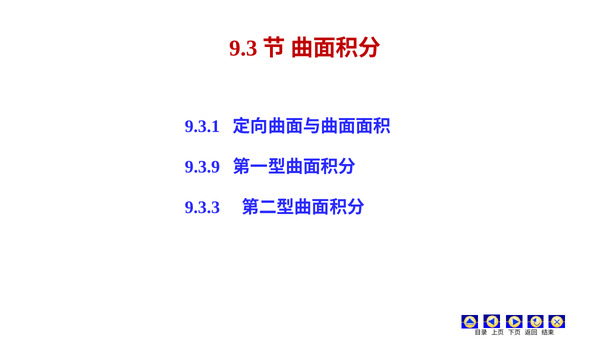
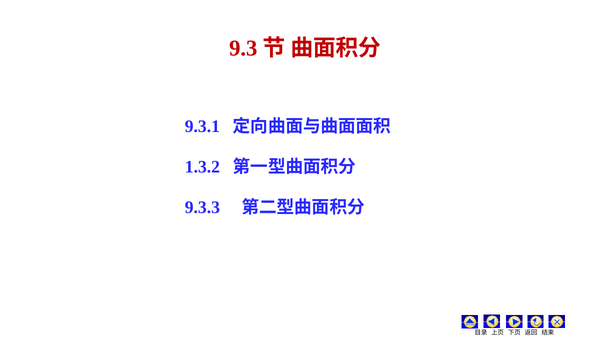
9.3.9: 9.3.9 -> 1.3.2
